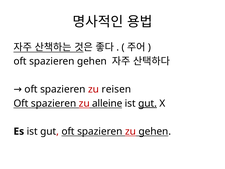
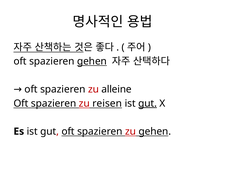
gehen at (92, 61) underline: none -> present
reisen: reisen -> alleine
alleine: alleine -> reisen
